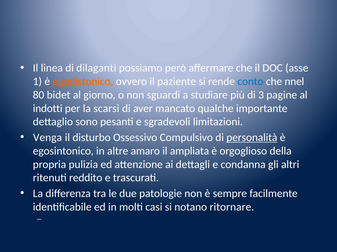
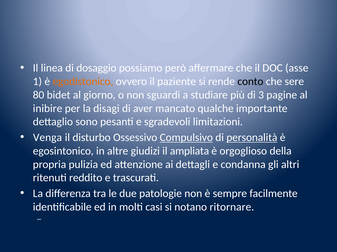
dilaganti: dilaganti -> dosaggio
conto colour: blue -> black
nnel: nnel -> sere
indotti: indotti -> inibire
scarsi: scarsi -> disagi
Compulsivo underline: none -> present
amaro: amaro -> giudizi
